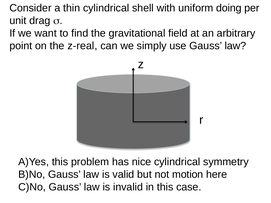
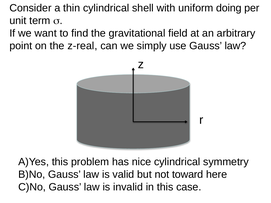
drag: drag -> term
motion: motion -> toward
